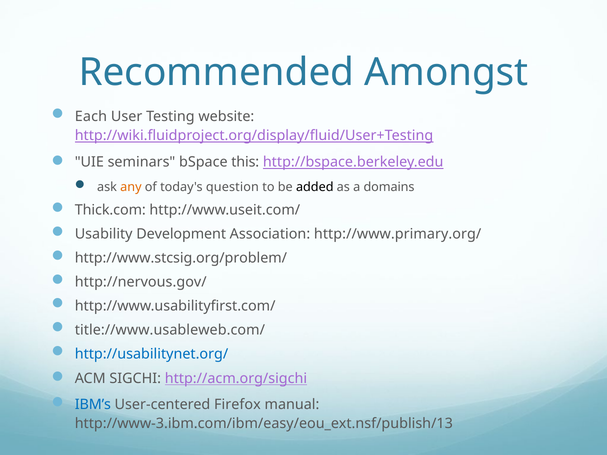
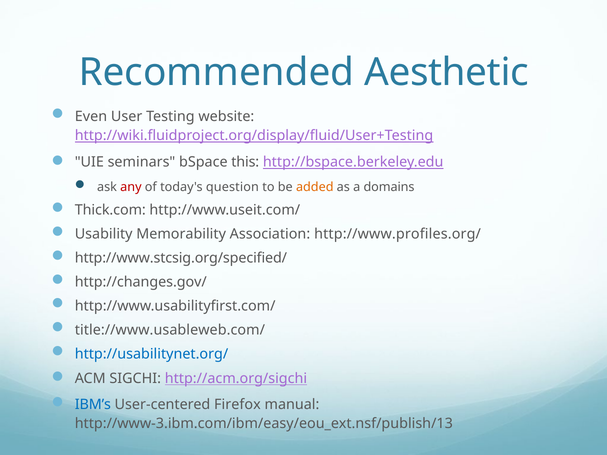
Amongst: Amongst -> Aesthetic
Each: Each -> Even
any colour: orange -> red
added colour: black -> orange
Development: Development -> Memorability
http://www.primary.org/: http://www.primary.org/ -> http://www.profiles.org/
http://www.stcsig.org/problem/: http://www.stcsig.org/problem/ -> http://www.stcsig.org/specified/
http://nervous.gov/: http://nervous.gov/ -> http://changes.gov/
